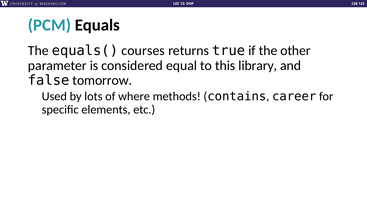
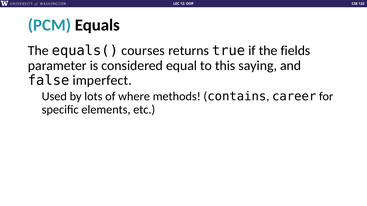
other: other -> fields
library: library -> saying
tomorrow: tomorrow -> imperfect
